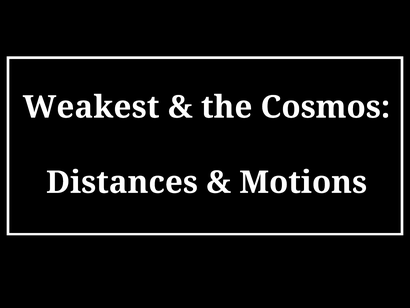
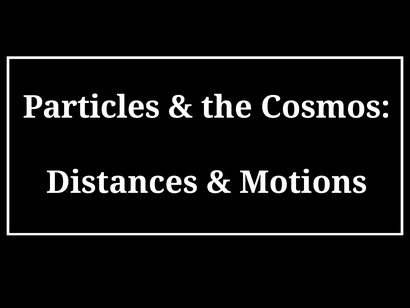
Weakest: Weakest -> Particles
